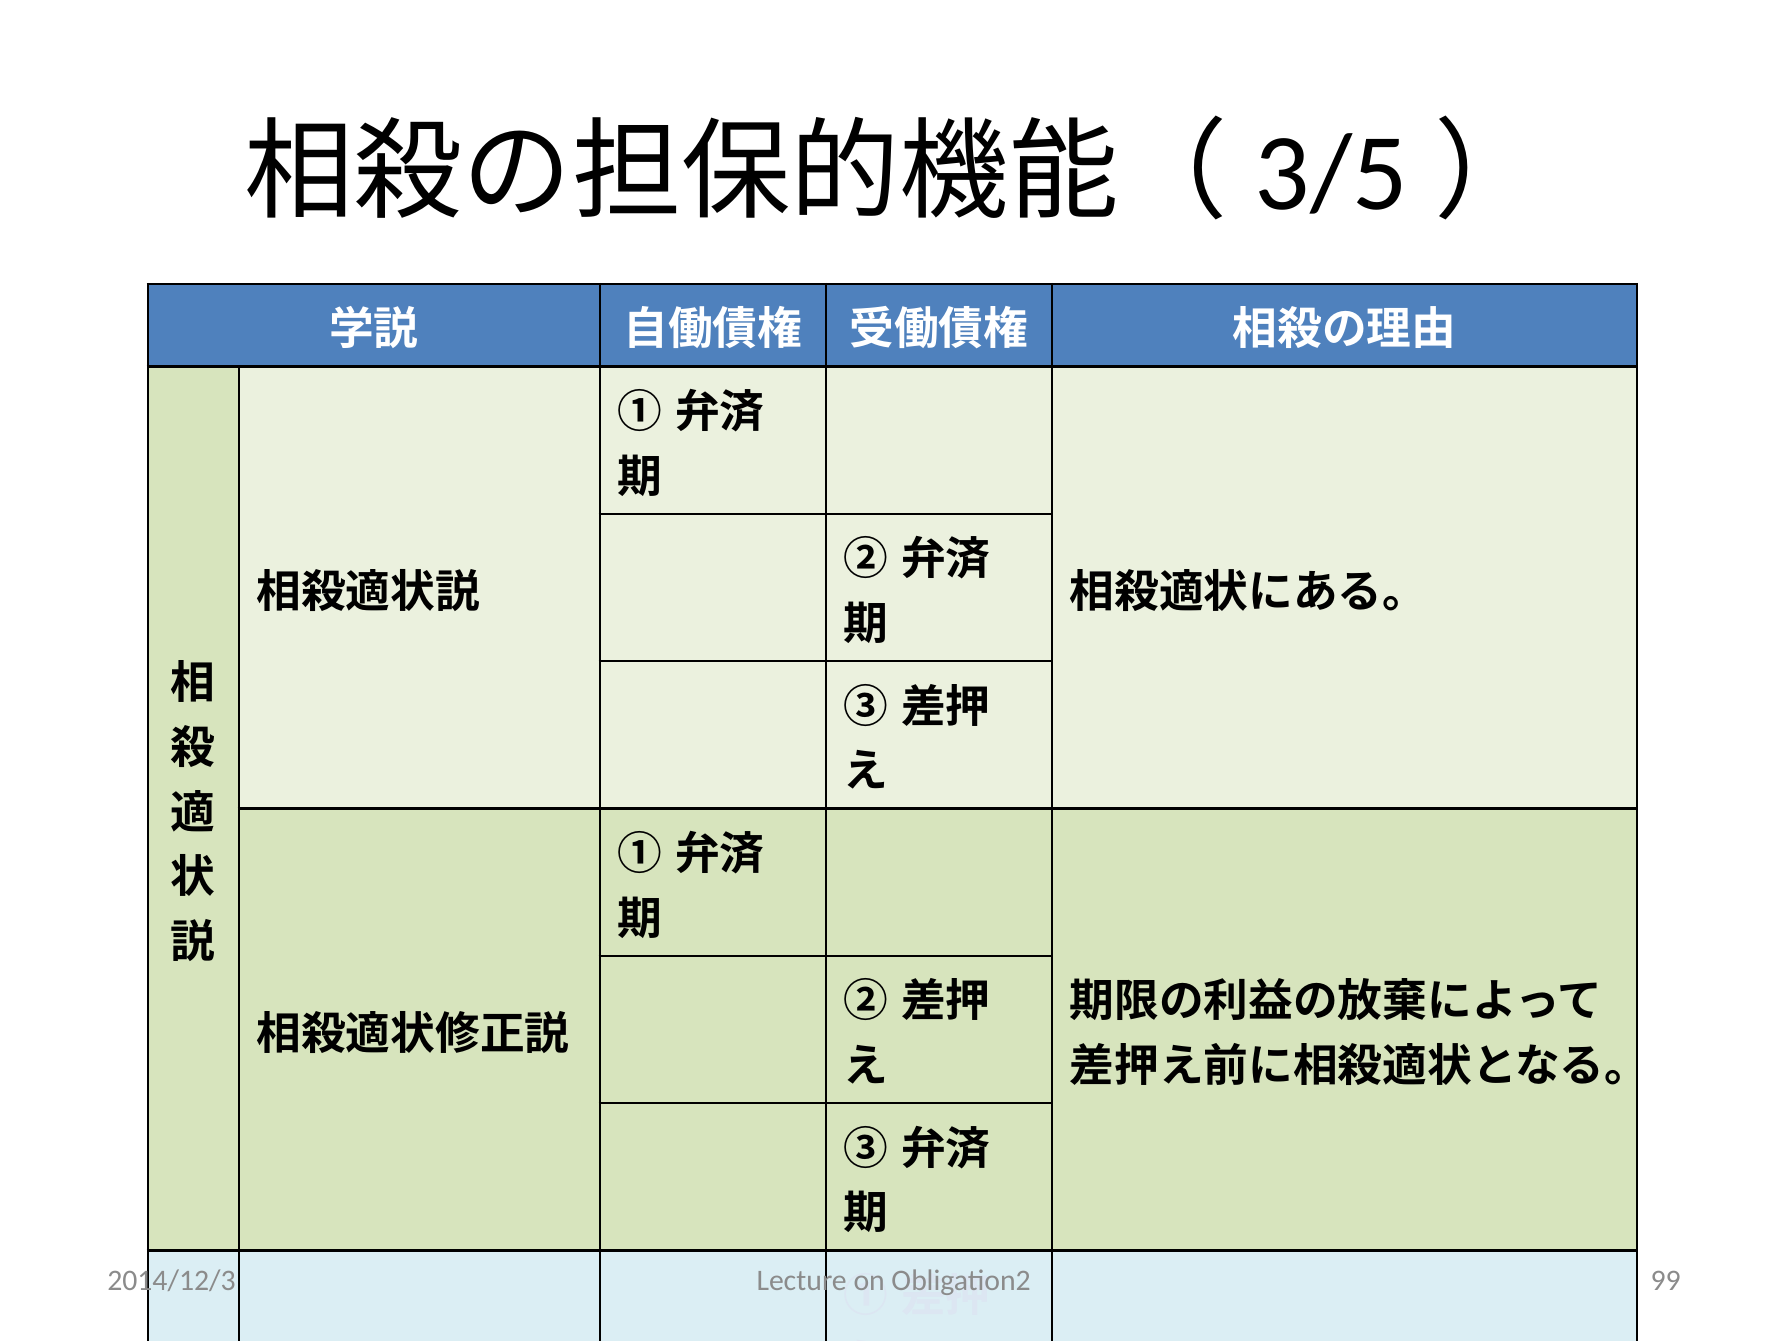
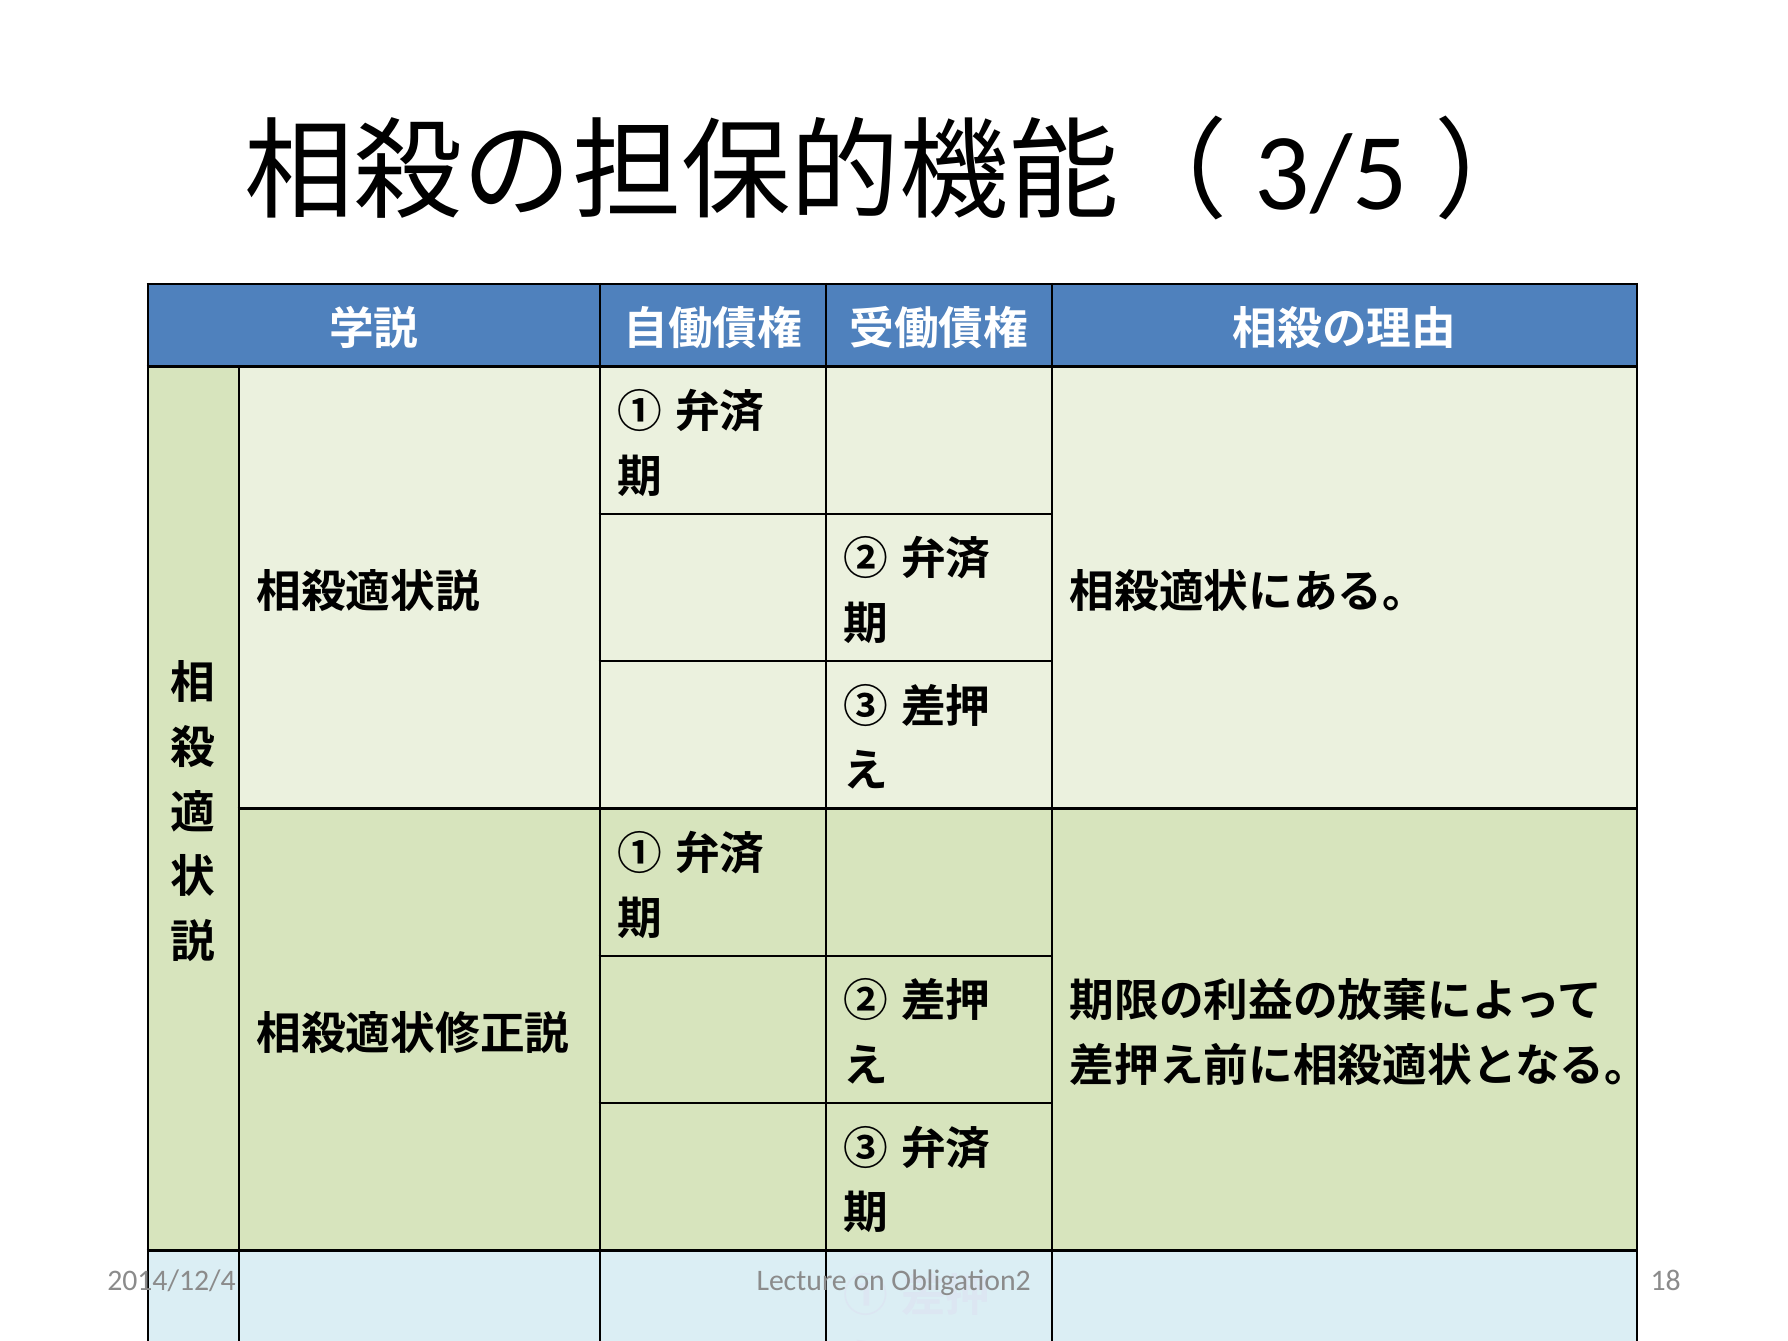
2014/12/3: 2014/12/3 -> 2014/12/4
99: 99 -> 18
